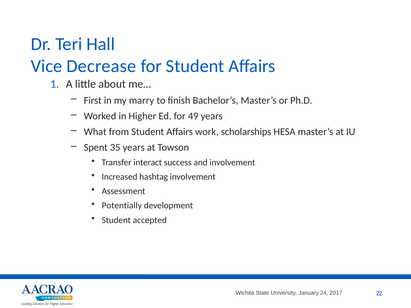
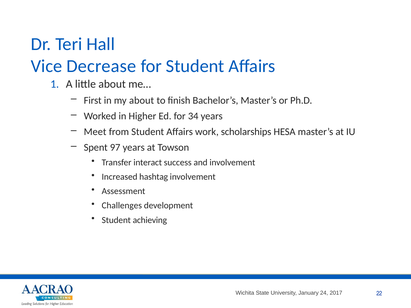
my marry: marry -> about
49: 49 -> 34
What: What -> Meet
35: 35 -> 97
Potentially: Potentially -> Challenges
accepted: accepted -> achieving
